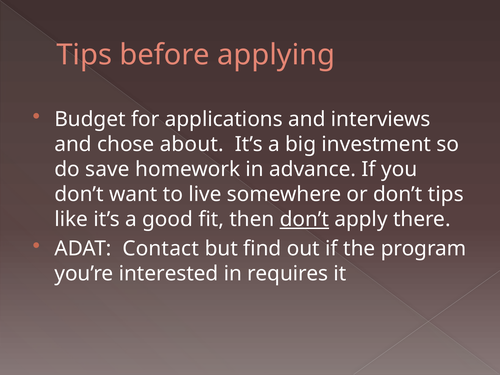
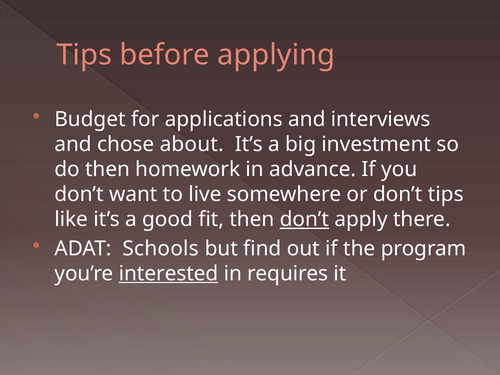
do save: save -> then
Contact: Contact -> Schools
interested underline: none -> present
